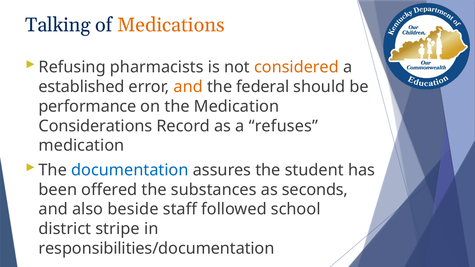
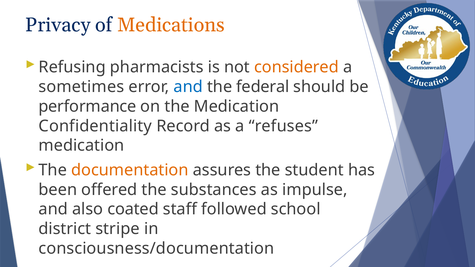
Talking: Talking -> Privacy
established: established -> sometimes
and at (188, 87) colour: orange -> blue
Considerations: Considerations -> Confidentiality
documentation colour: blue -> orange
seconds: seconds -> impulse
beside: beside -> coated
responsibilities/documentation: responsibilities/documentation -> consciousness/documentation
